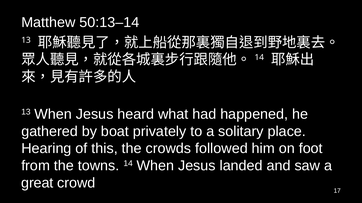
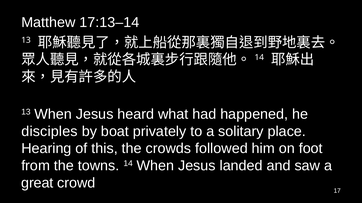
50:13–14: 50:13–14 -> 17:13–14
gathered: gathered -> disciples
